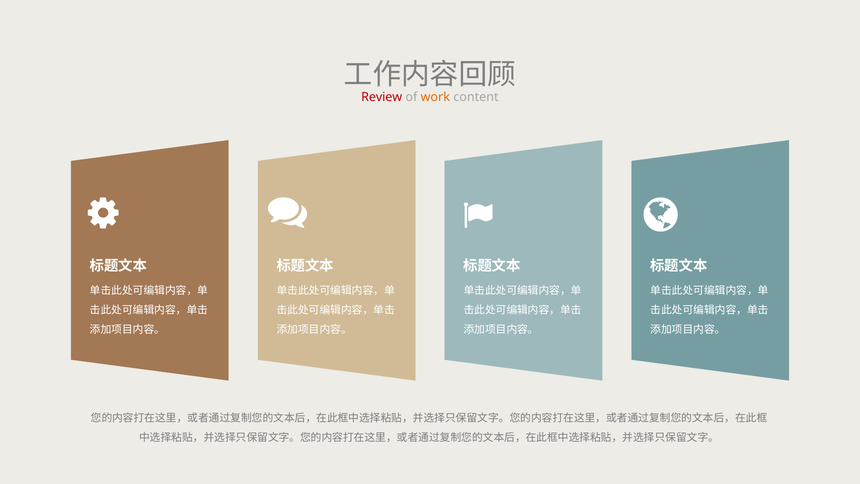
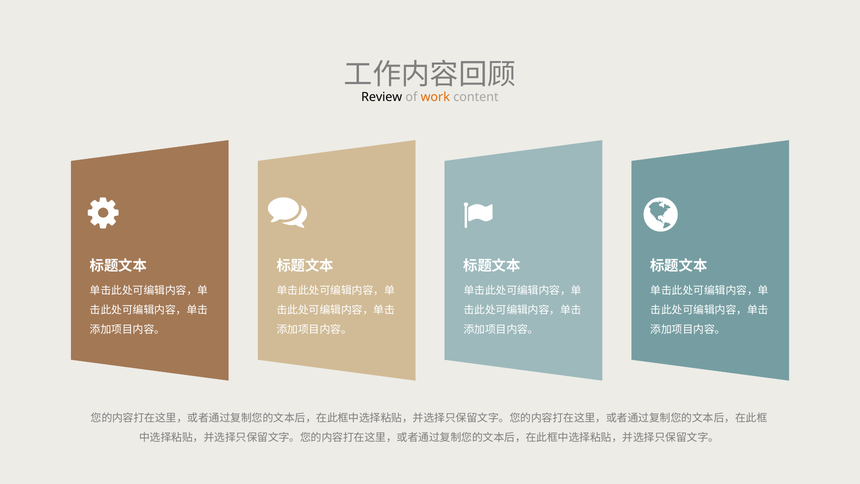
Review colour: red -> black
